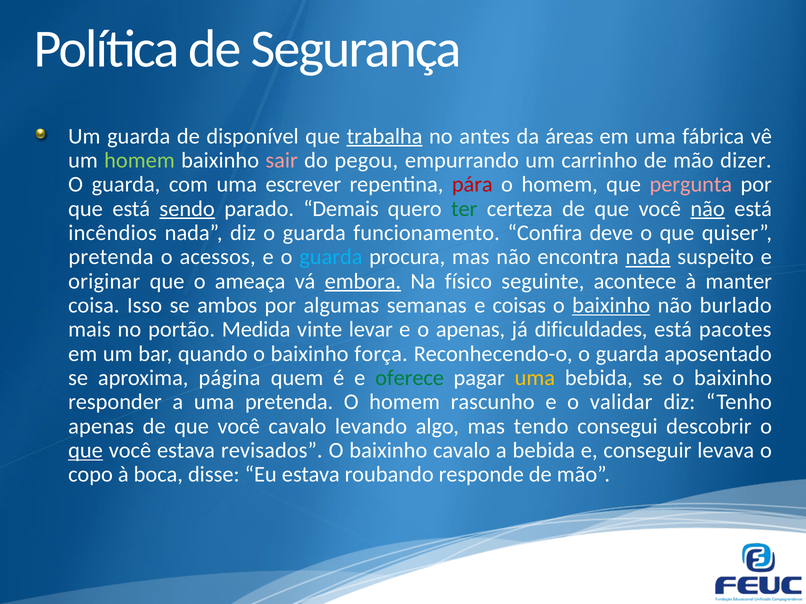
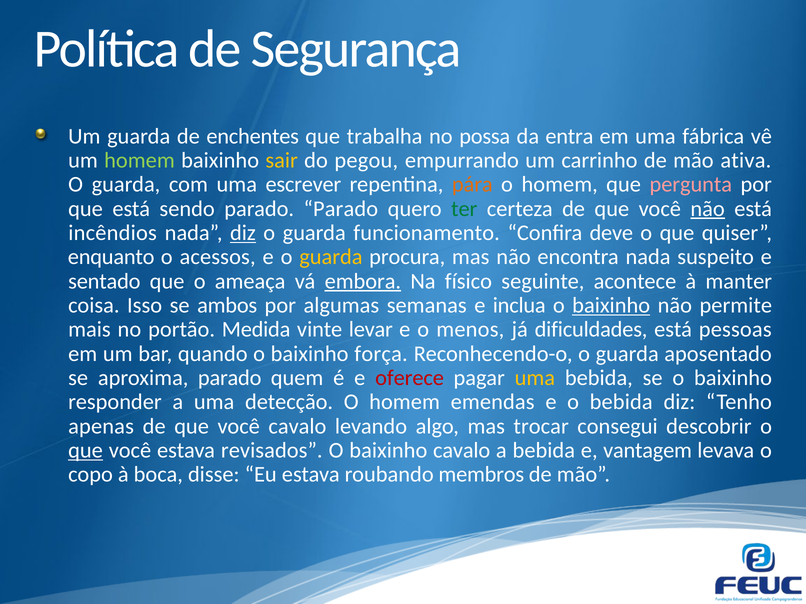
disponível: disponível -> enchentes
trabalha underline: present -> none
antes: antes -> possa
áreas: áreas -> entra
sair colour: pink -> yellow
dizer: dizer -> ativa
pára colour: red -> orange
sendo underline: present -> none
parado Demais: Demais -> Parado
diz at (243, 233) underline: none -> present
pretenda at (111, 257): pretenda -> enquanto
guarda at (331, 257) colour: light blue -> yellow
nada at (648, 257) underline: present -> none
originar: originar -> sentado
coisas: coisas -> inclua
burlado: burlado -> permite
o apenas: apenas -> menos
pacotes: pacotes -> pessoas
aproxima página: página -> parado
oferece colour: green -> red
uma pretenda: pretenda -> detecção
rascunho: rascunho -> emendas
o validar: validar -> bebida
tendo: tendo -> trocar
conseguir: conseguir -> vantagem
responde: responde -> membros
